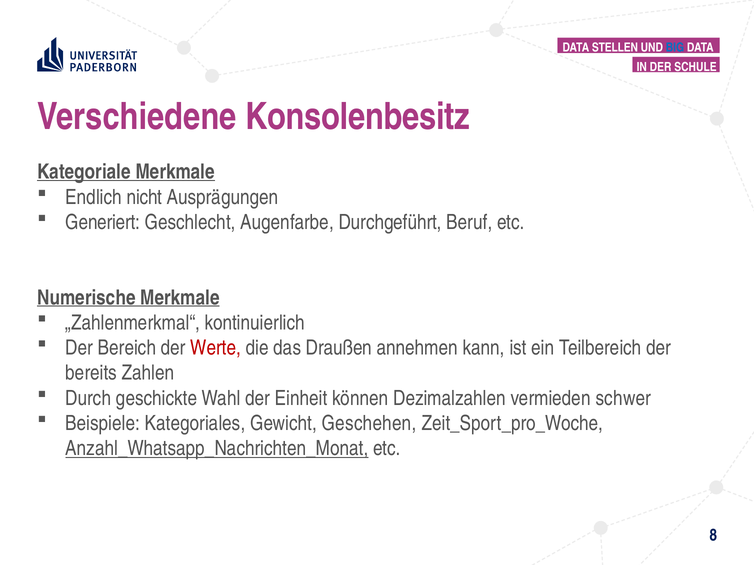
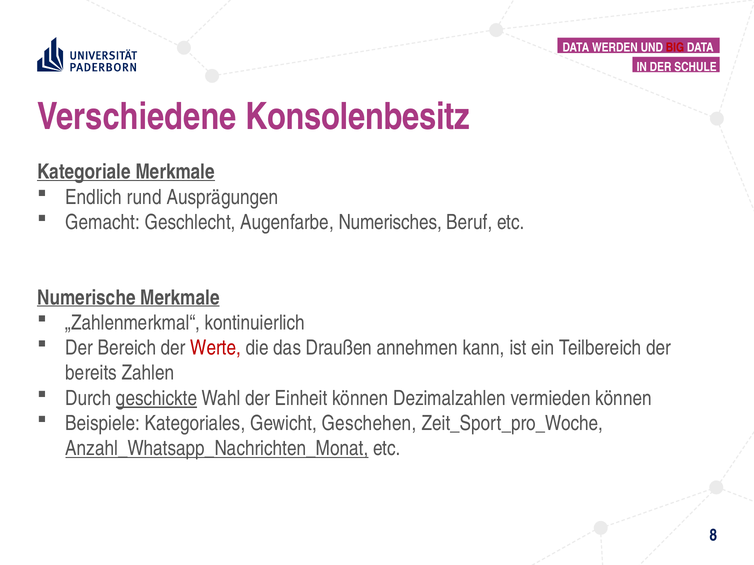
STELLEN: STELLEN -> WERDEN
BIG colour: blue -> red
nicht: nicht -> rund
Generiert: Generiert -> Gemacht
Durchgeführt: Durchgeführt -> Numerisches
geschickte underline: none -> present
vermieden schwer: schwer -> können
